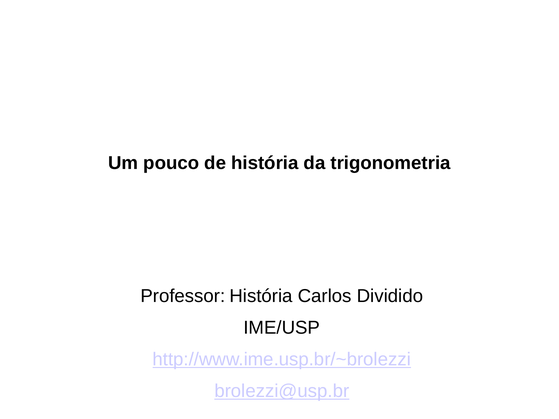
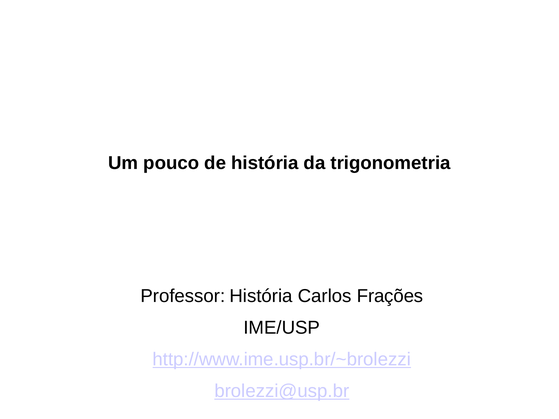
Dividido: Dividido -> Frações
